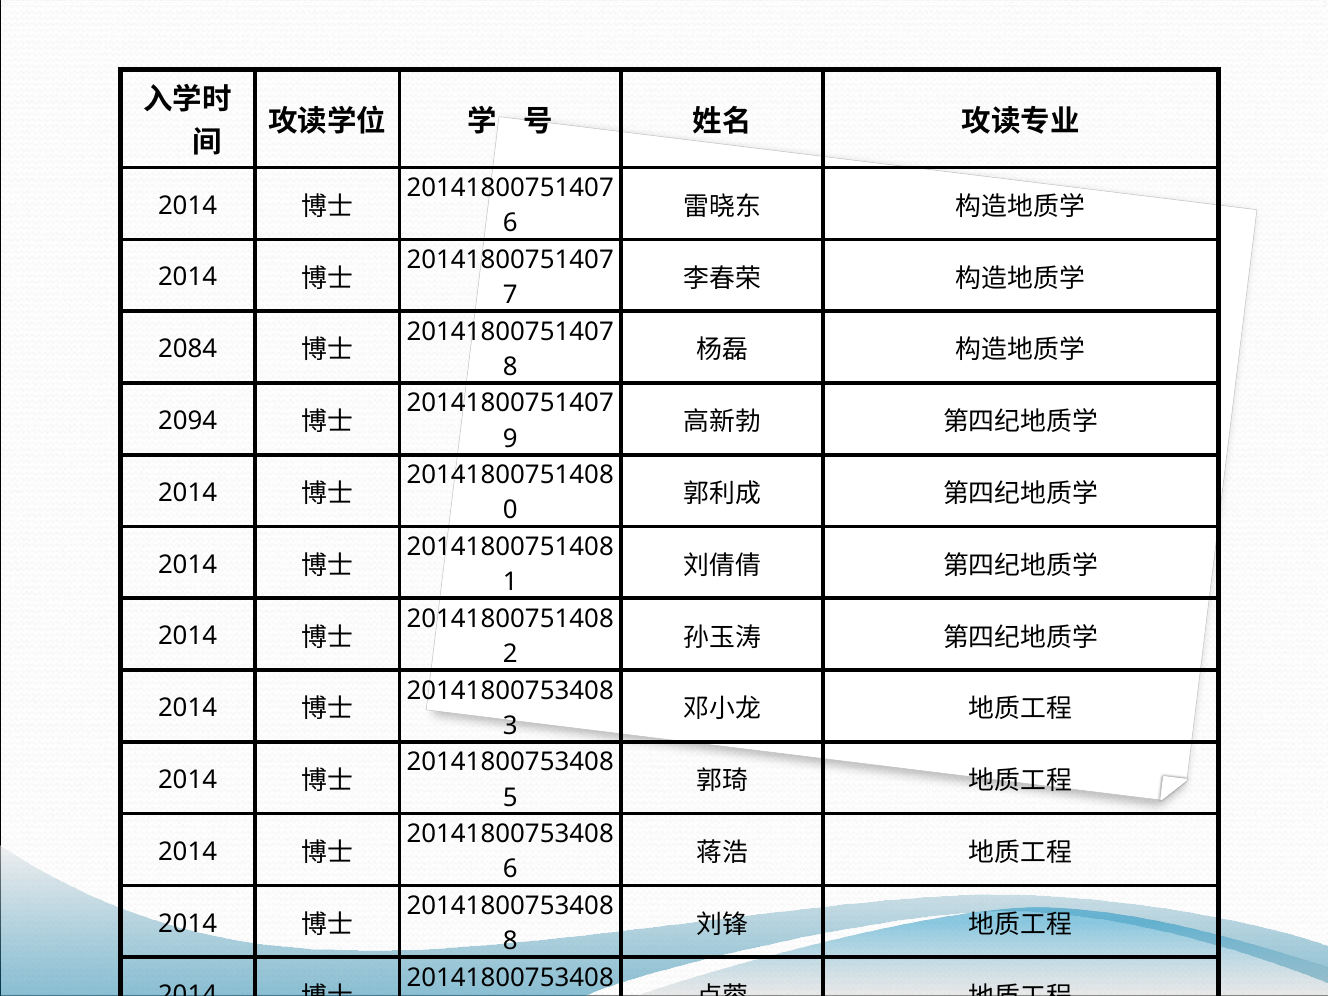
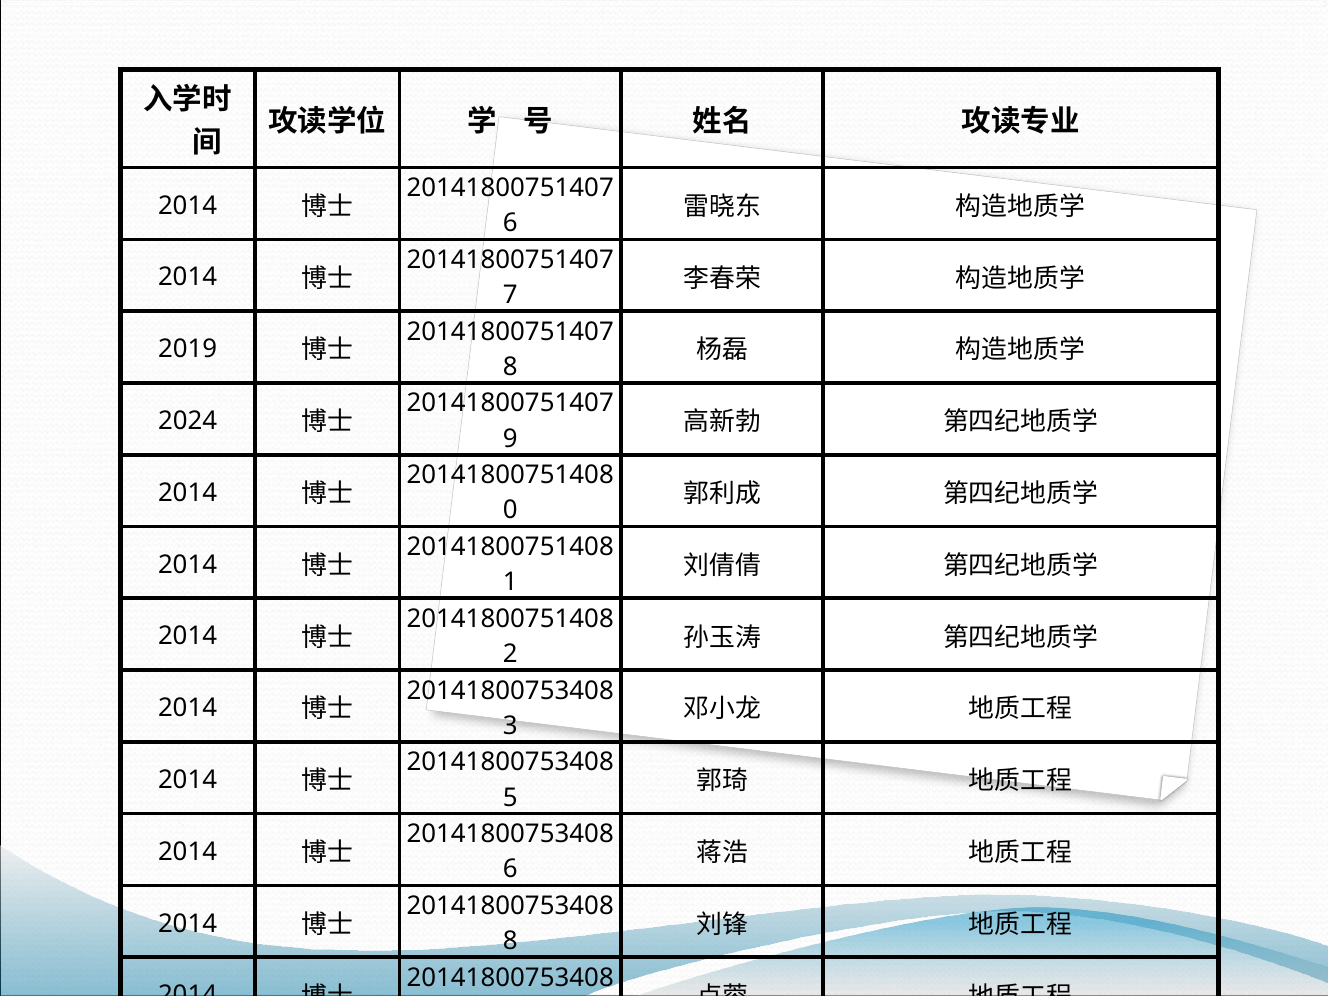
2084: 2084 -> 2019
2094: 2094 -> 2024
